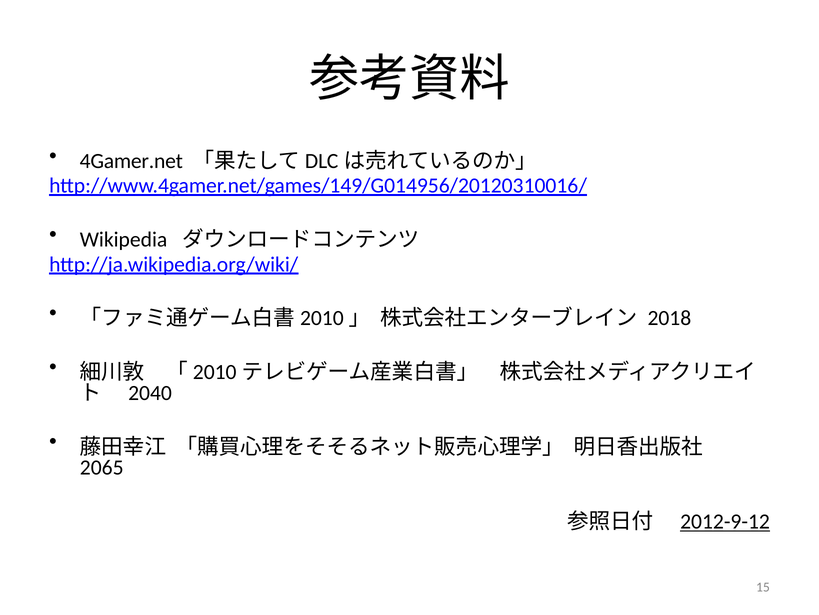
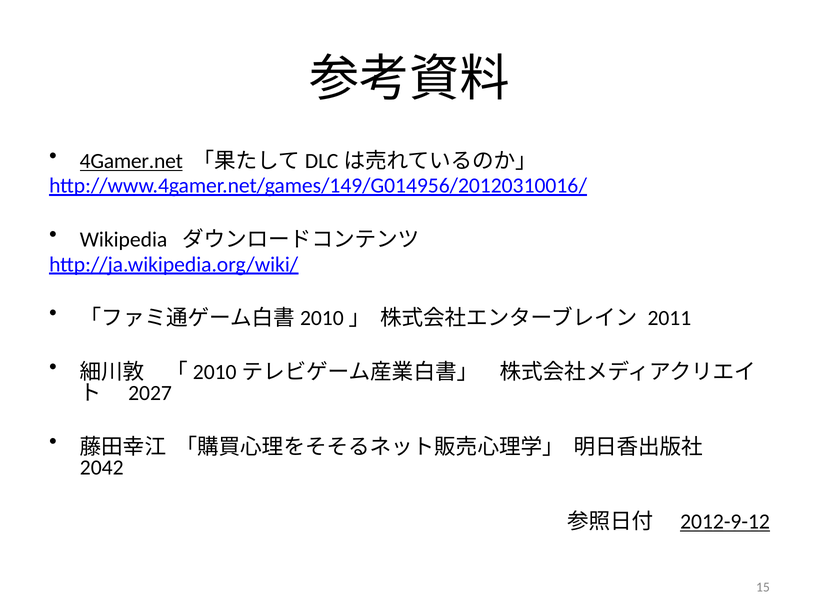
4Gamer.net underline: none -> present
2018: 2018 -> 2011
2040: 2040 -> 2027
2065: 2065 -> 2042
